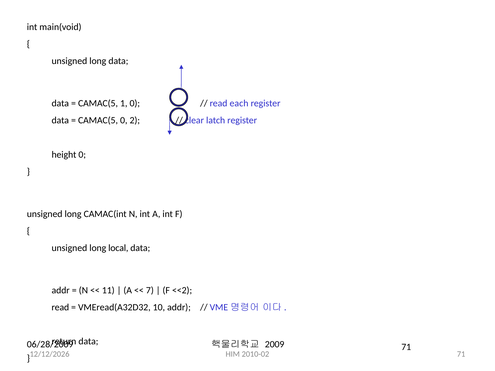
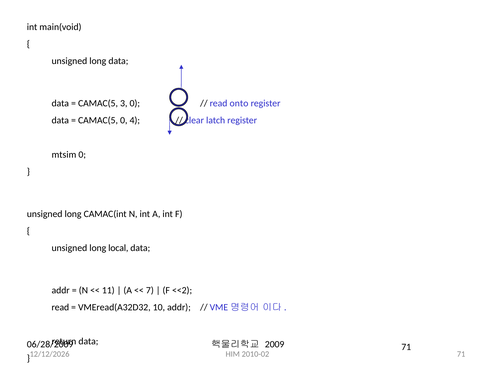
1: 1 -> 3
each: each -> onto
2: 2 -> 4
height: height -> mtsim
